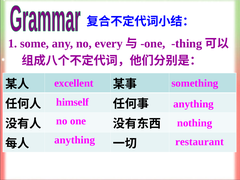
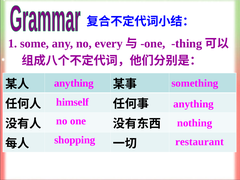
excellent at (74, 83): excellent -> anything
anything at (75, 140): anything -> shopping
